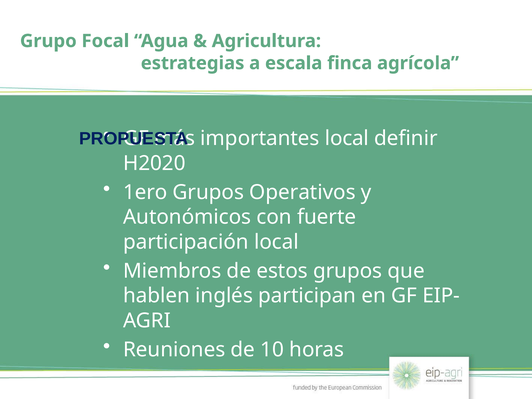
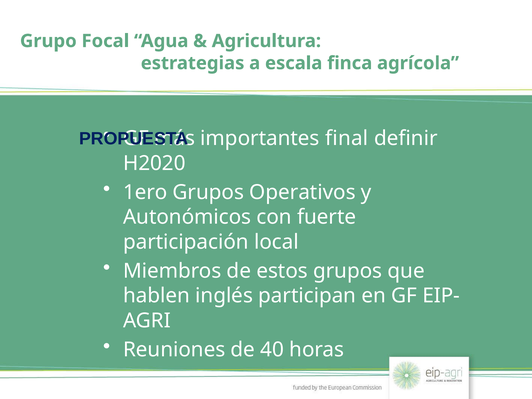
importantes local: local -> final
10: 10 -> 40
